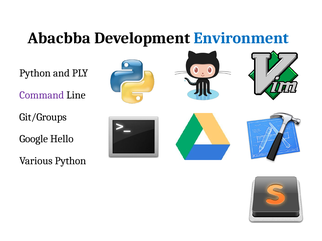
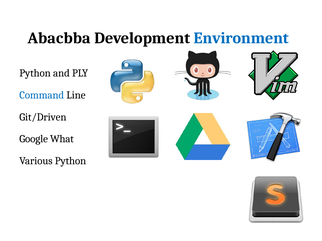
Command colour: purple -> blue
Git/Groups: Git/Groups -> Git/Driven
Hello: Hello -> What
